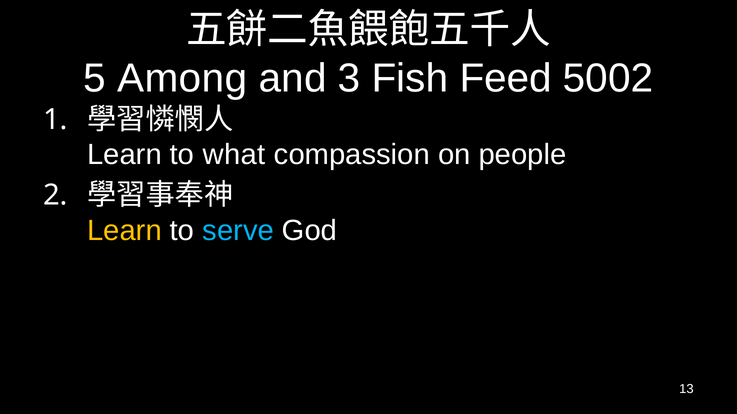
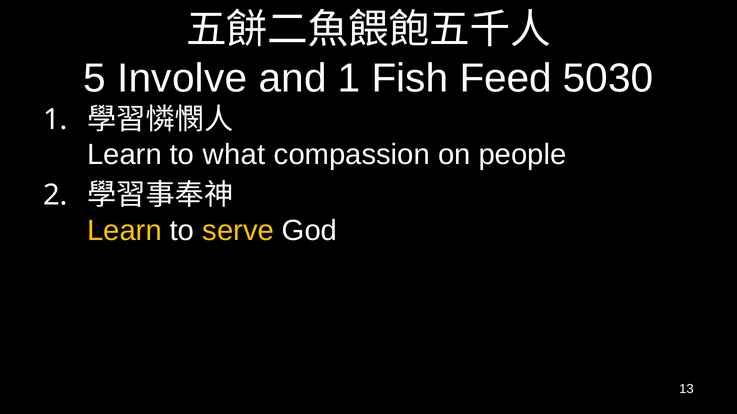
Among: Among -> Involve
and 3: 3 -> 1
5002: 5002 -> 5030
serve colour: light blue -> yellow
